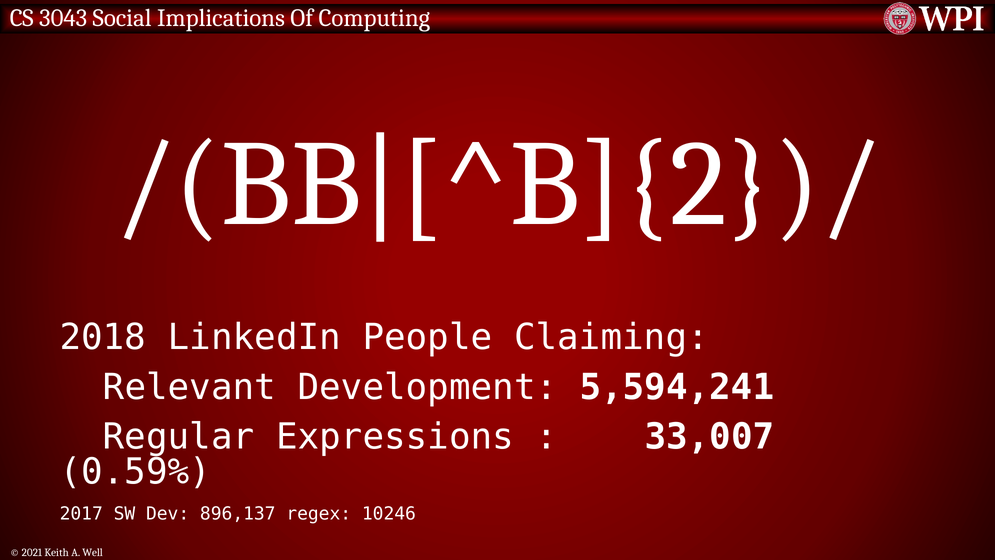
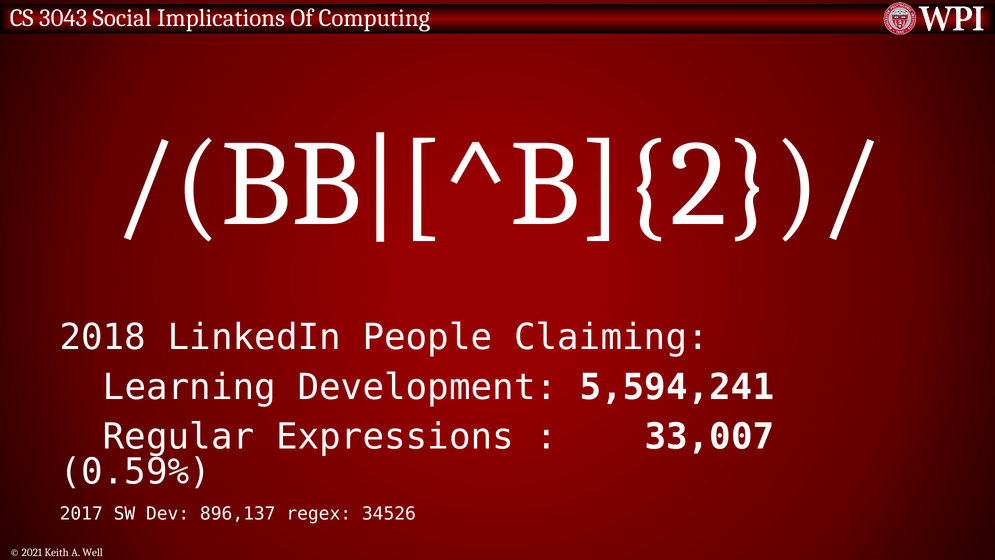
Relevant: Relevant -> Learning
10246: 10246 -> 34526
